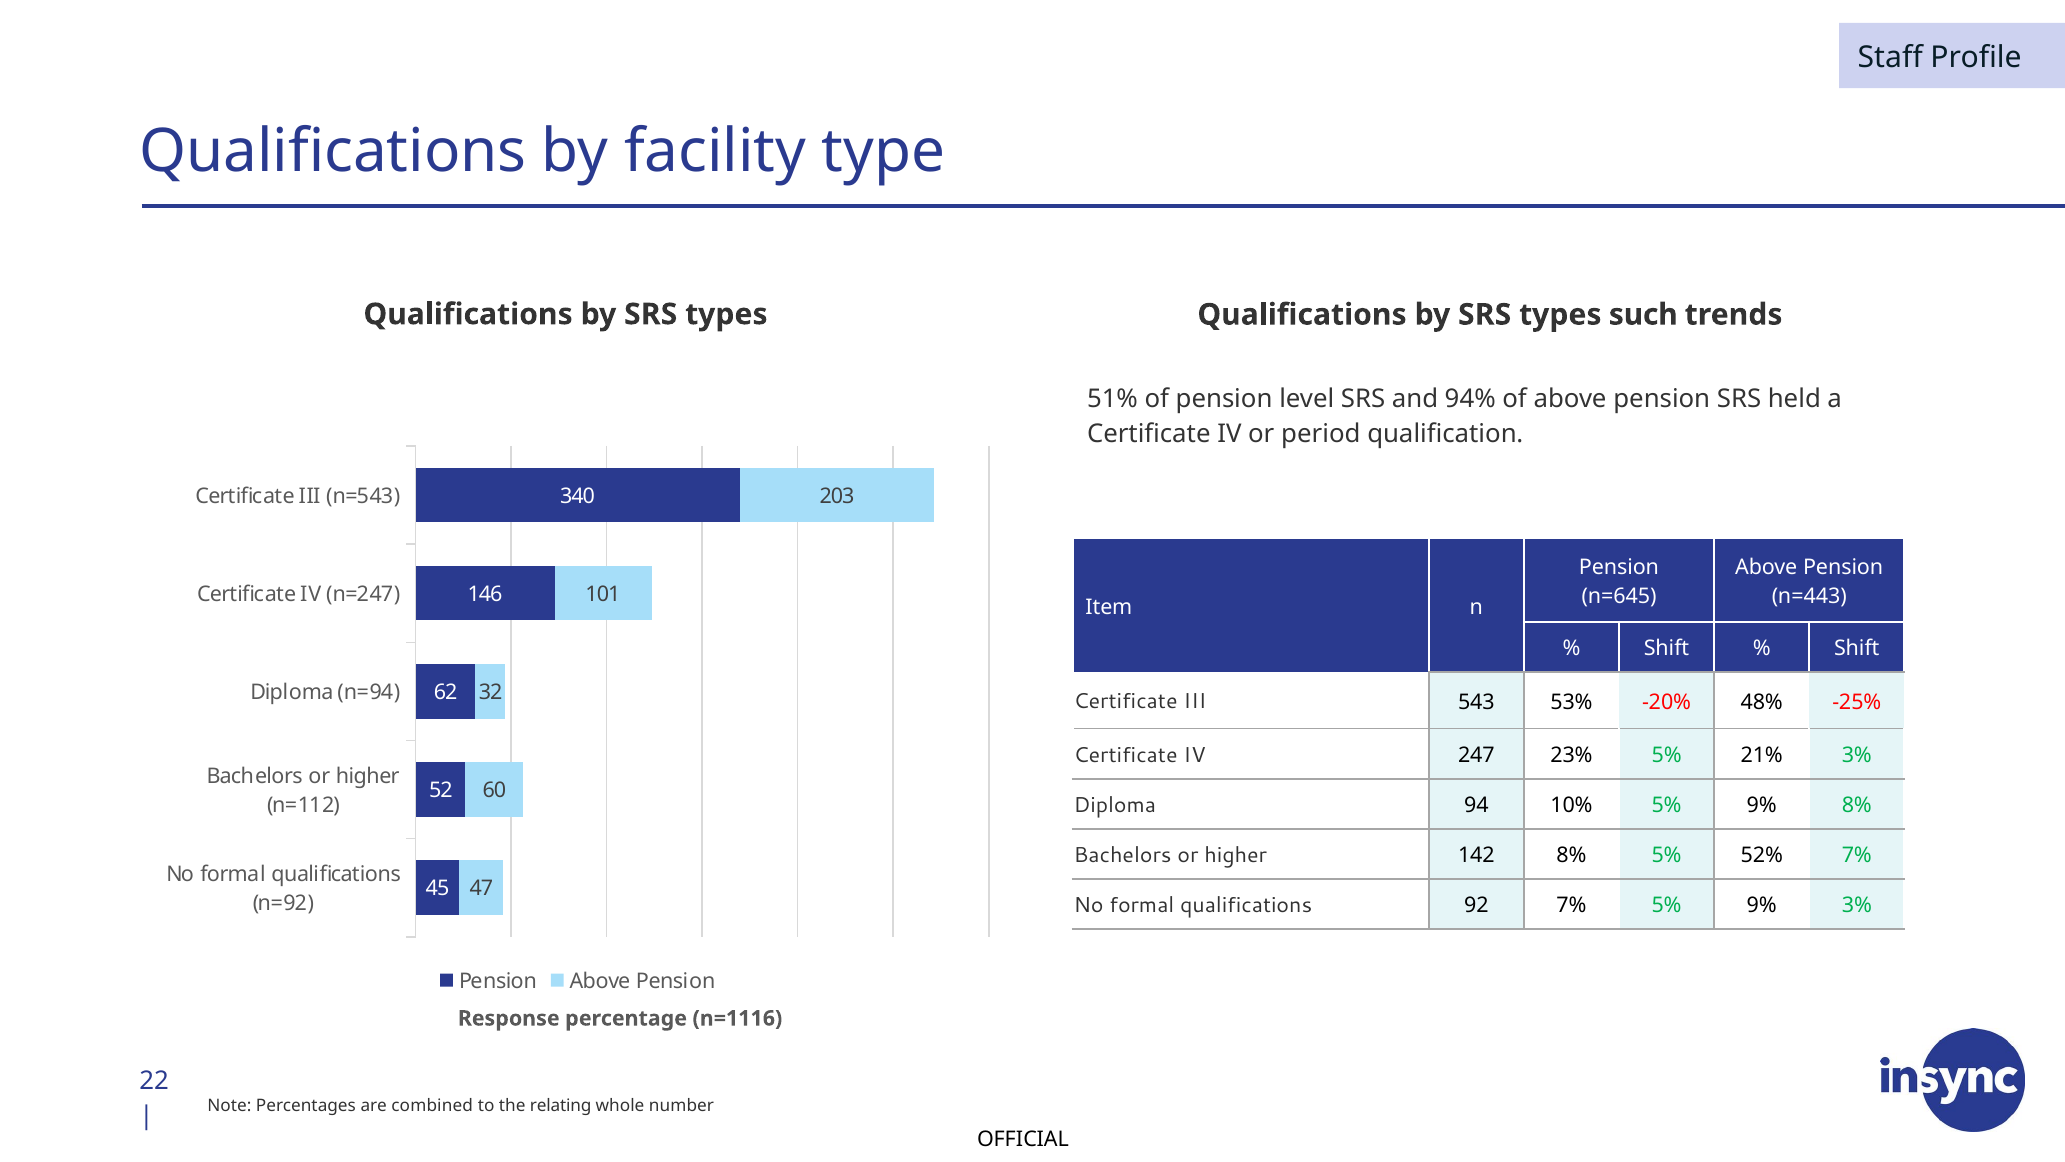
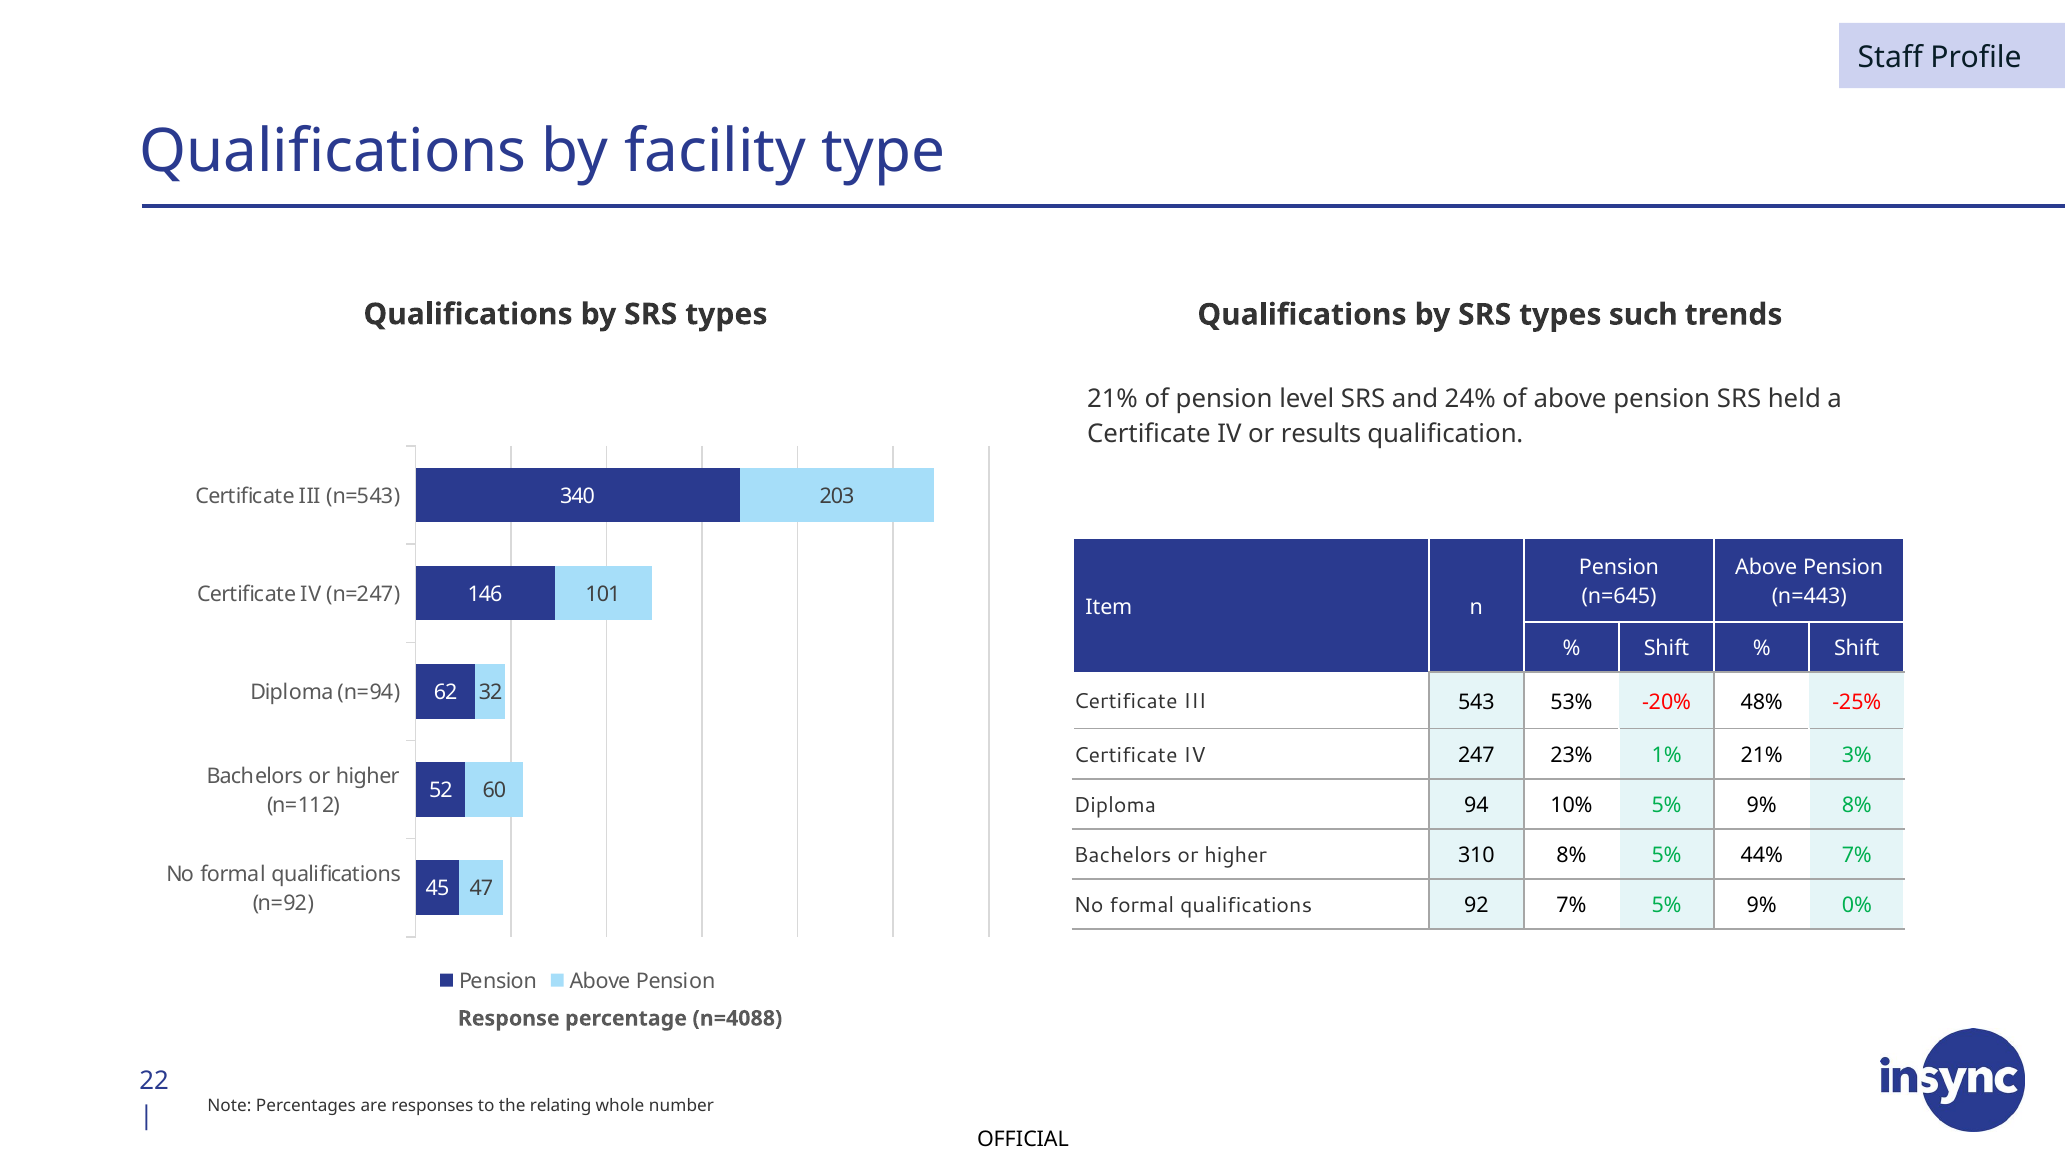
51% at (1112, 399): 51% -> 21%
94%: 94% -> 24%
period: period -> results
23% 5%: 5% -> 1%
142: 142 -> 310
52%: 52% -> 44%
9% 3%: 3% -> 0%
n=1116: n=1116 -> n=4088
combined: combined -> responses
